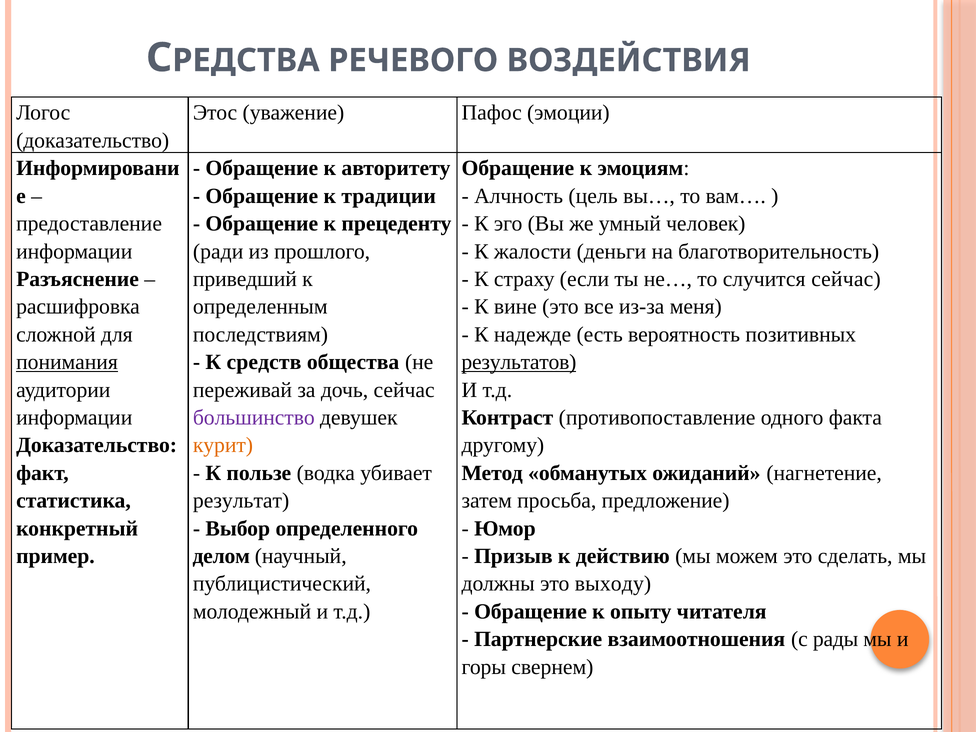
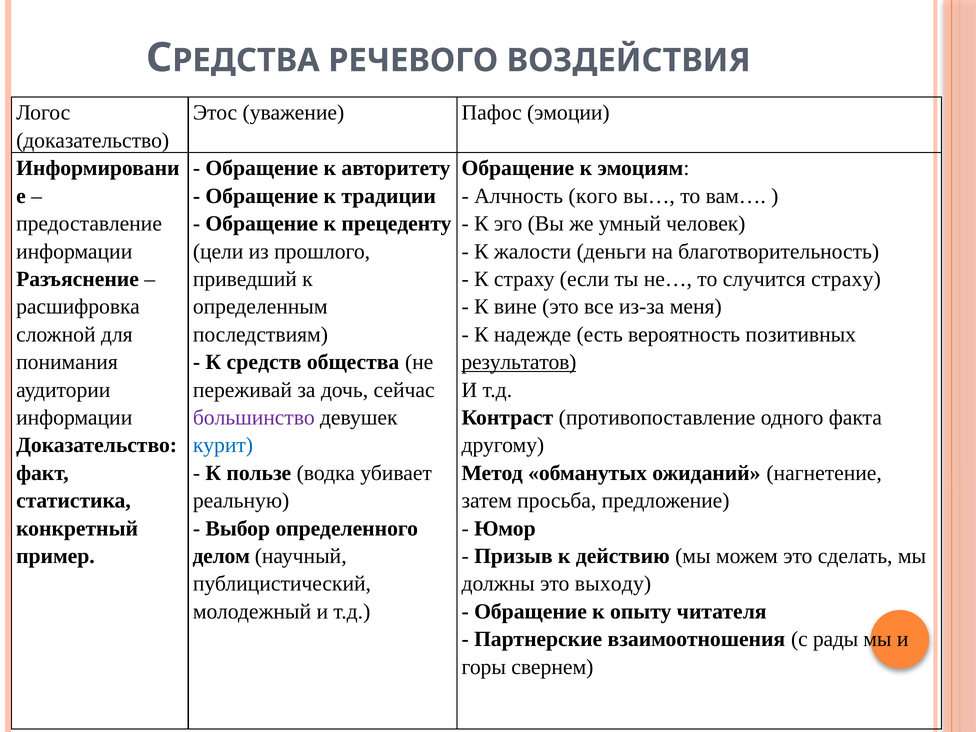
цель: цель -> кого
ради: ради -> цели
случится сейчас: сейчас -> страху
понимания underline: present -> none
курит colour: orange -> blue
результат: результат -> реальную
